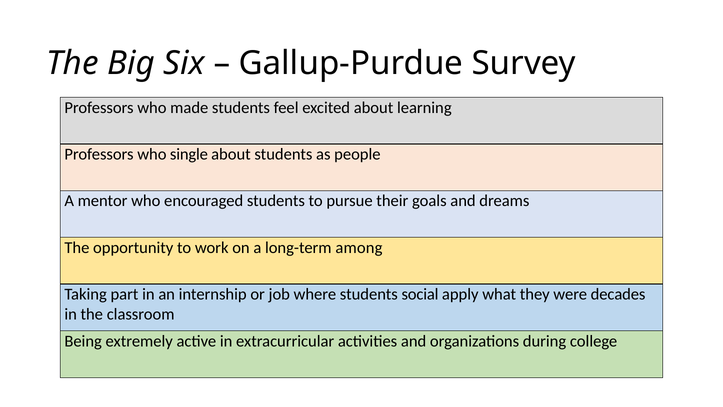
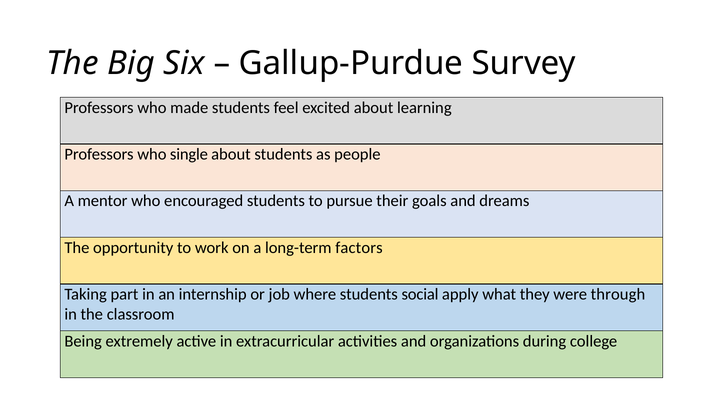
among: among -> factors
decades: decades -> through
